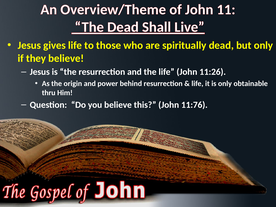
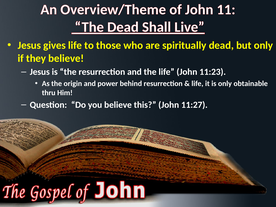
11:26: 11:26 -> 11:23
11:76: 11:76 -> 11:27
